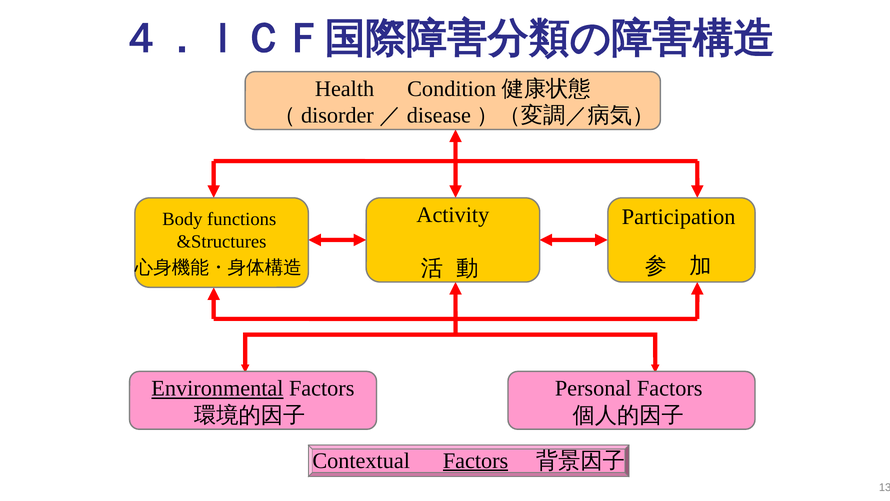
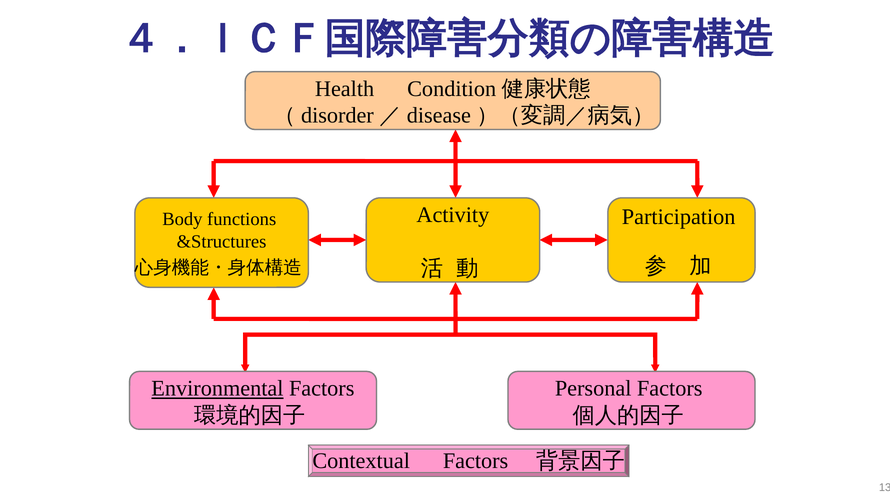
Factors at (476, 460) underline: present -> none
